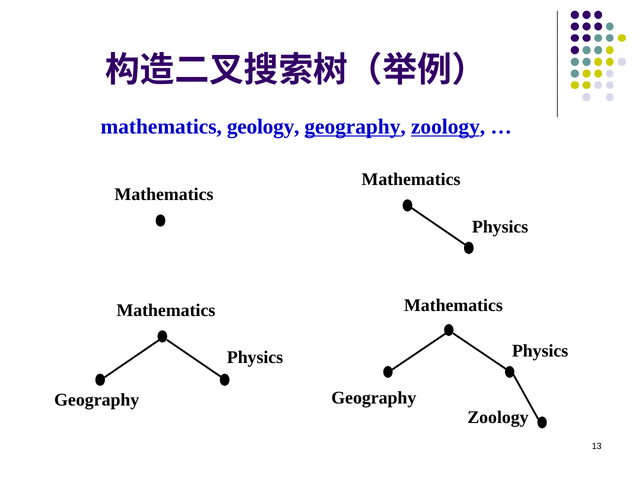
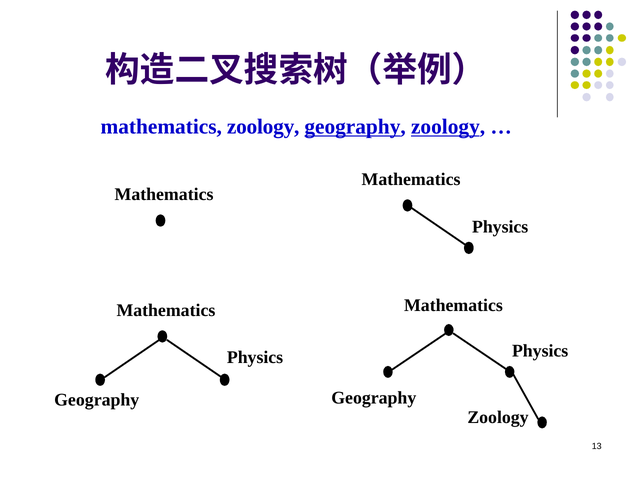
geology at (263, 127): geology -> zoology
